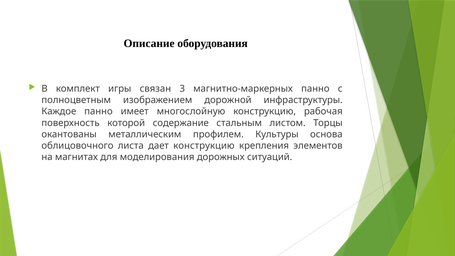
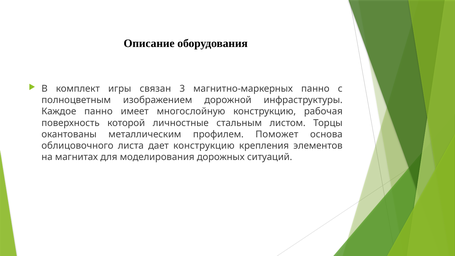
содержание: содержание -> личностные
Культуры: Культуры -> Поможет
